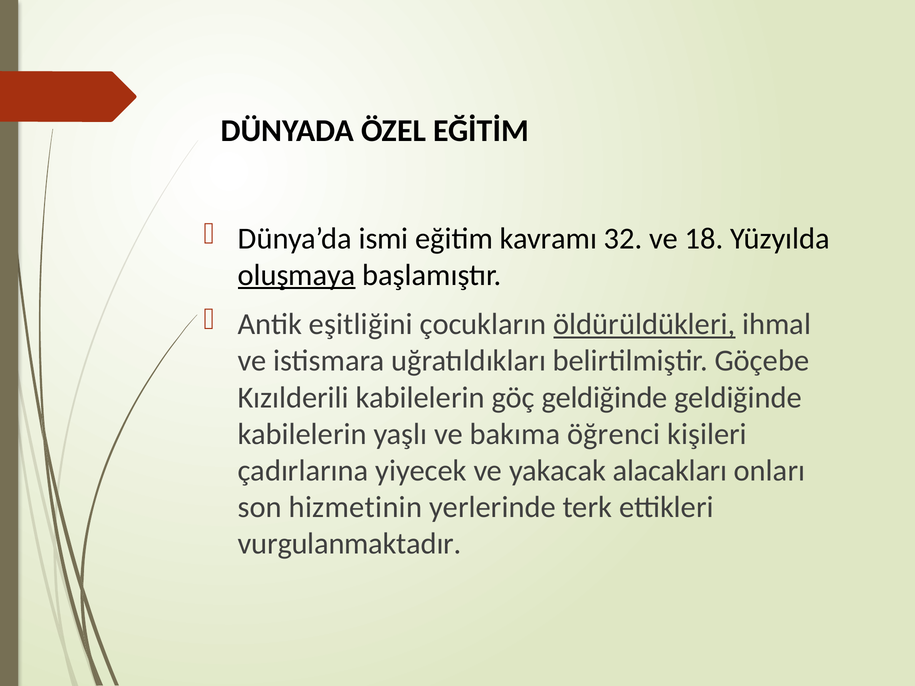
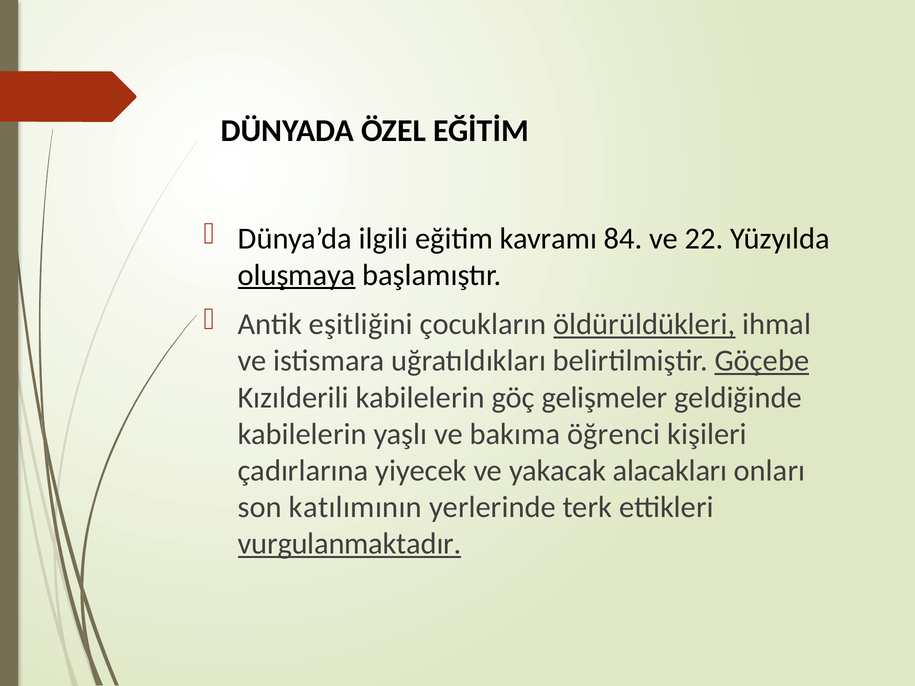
ismi: ismi -> ilgili
32: 32 -> 84
18: 18 -> 22
Göçebe underline: none -> present
göç geldiğinde: geldiğinde -> gelişmeler
hizmetinin: hizmetinin -> katılımının
vurgulanmaktadır underline: none -> present
